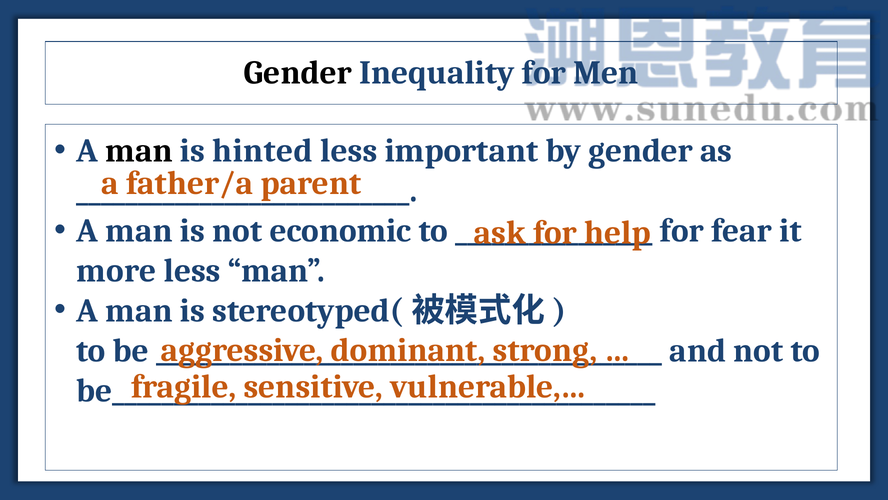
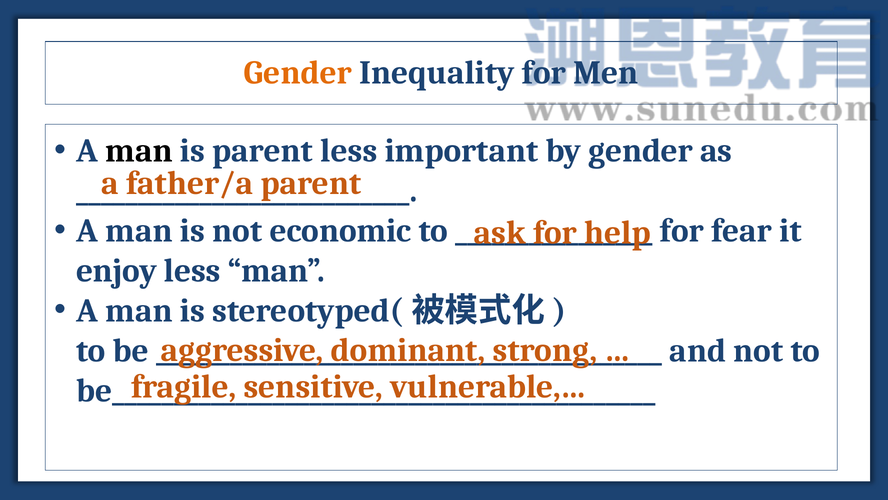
Gender at (298, 73) colour: black -> orange
is hinted: hinted -> parent
more: more -> enjoy
